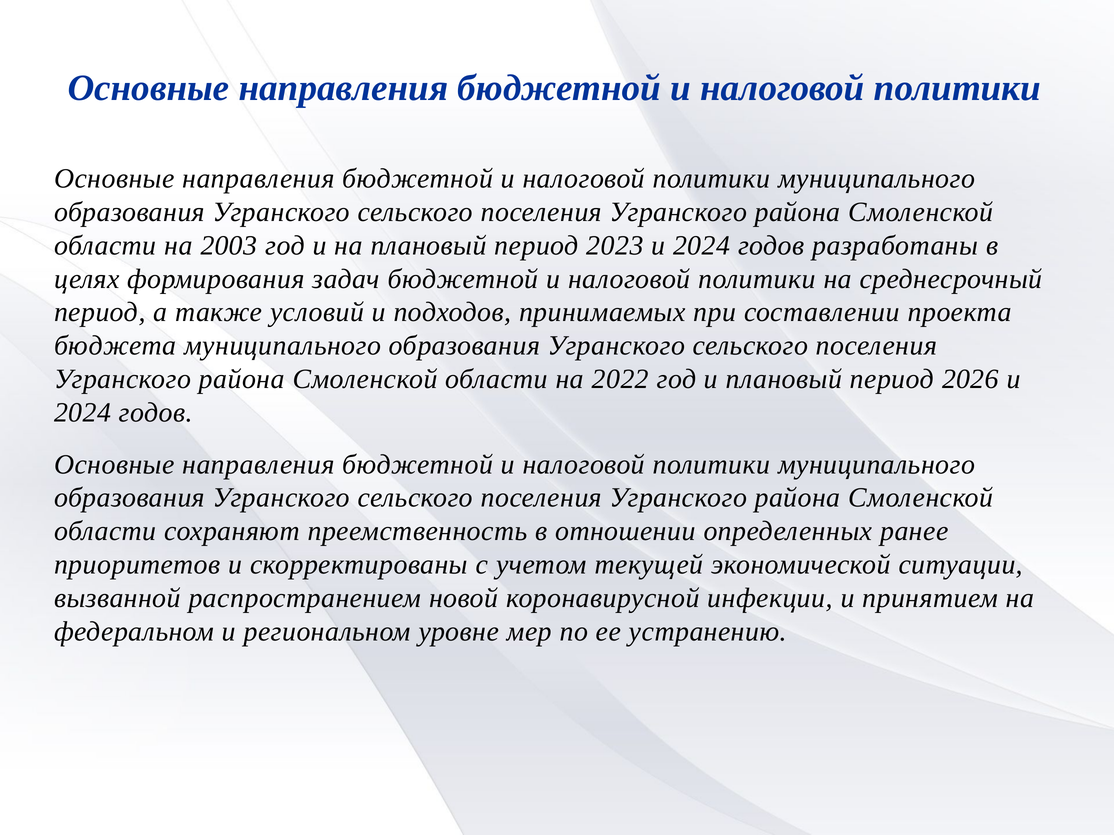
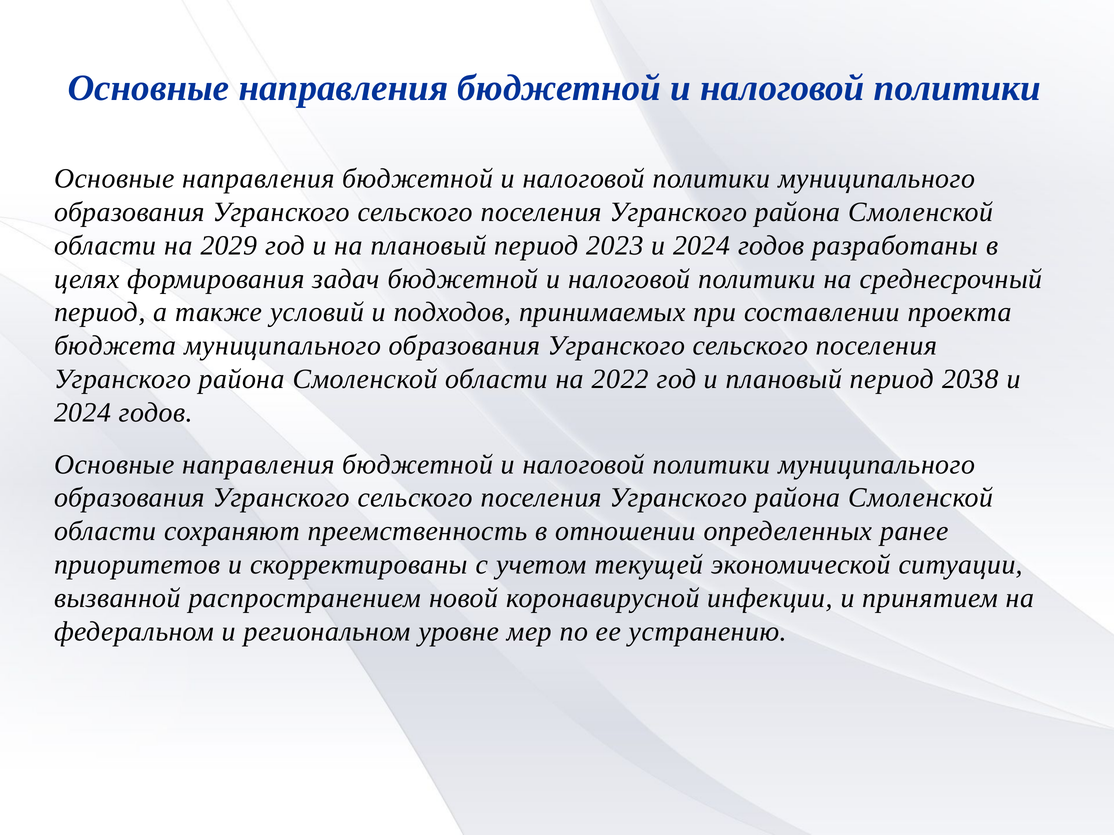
2003: 2003 -> 2029
2026: 2026 -> 2038
